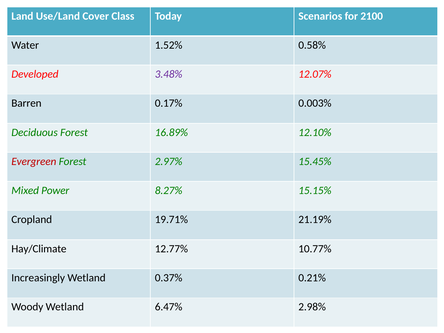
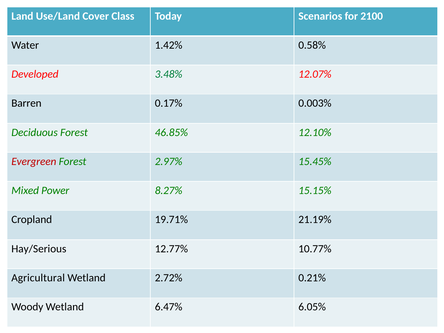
1.52%: 1.52% -> 1.42%
3.48% colour: purple -> green
16.89%: 16.89% -> 46.85%
Hay/Climate: Hay/Climate -> Hay/Serious
Increasingly: Increasingly -> Agricultural
0.37%: 0.37% -> 2.72%
2.98%: 2.98% -> 6.05%
